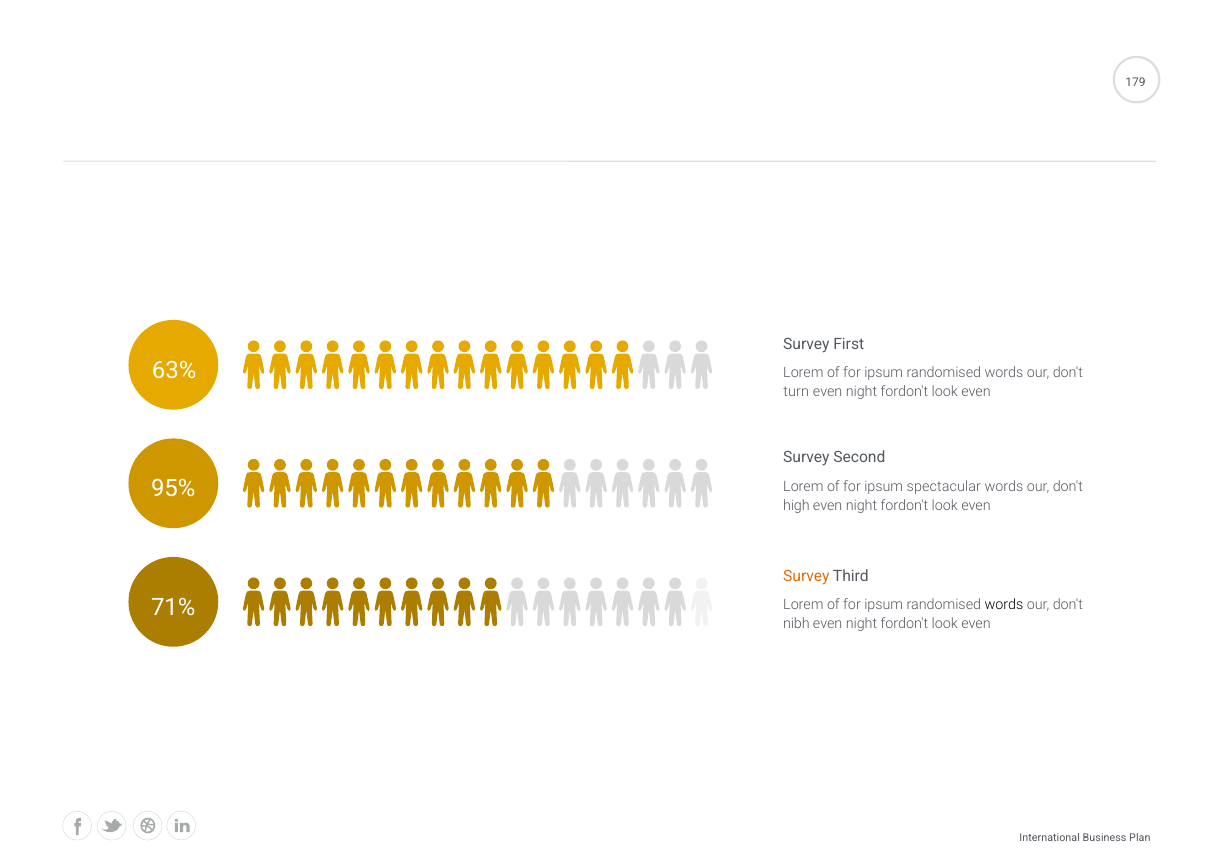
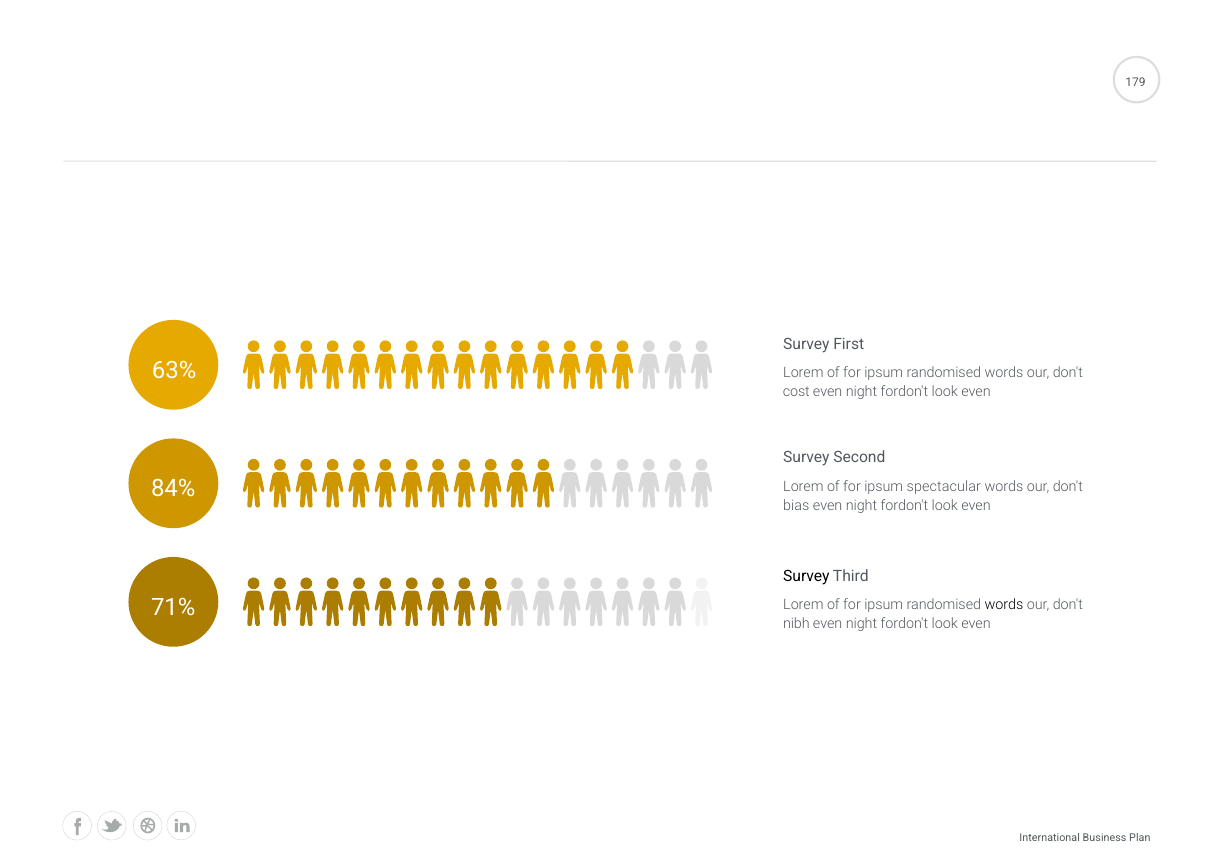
turn: turn -> cost
95%: 95% -> 84%
high: high -> bias
Survey at (806, 577) colour: orange -> black
